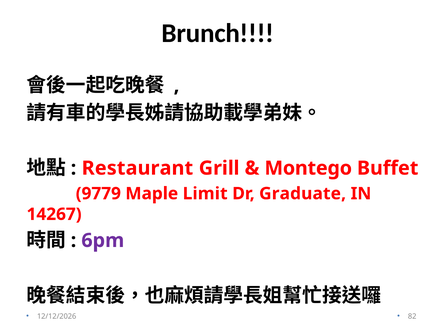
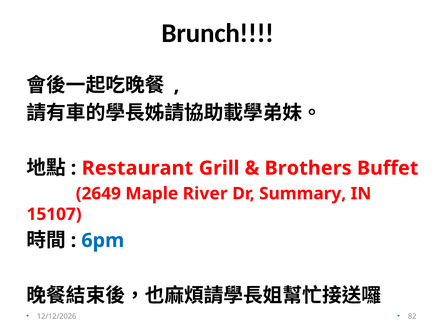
Montego: Montego -> Brothers
9779: 9779 -> 2649
Limit: Limit -> River
Graduate: Graduate -> Summary
14267: 14267 -> 15107
6pm colour: purple -> blue
